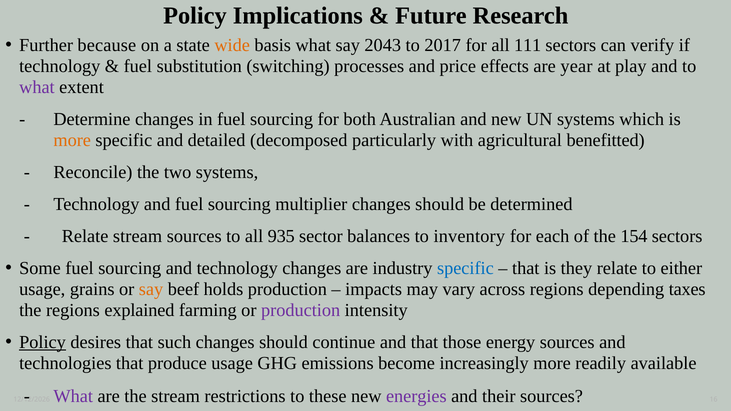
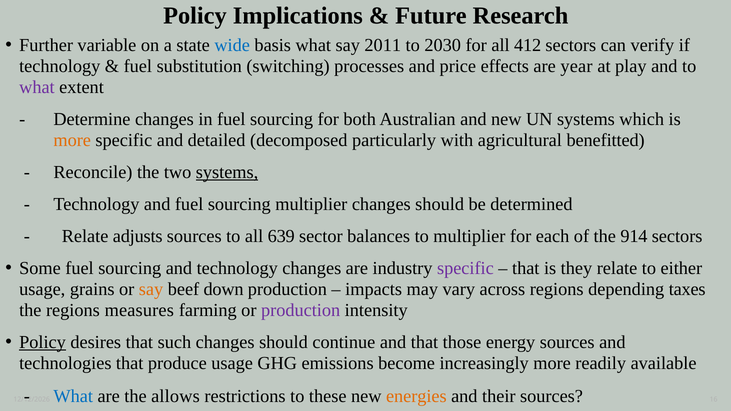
because: because -> variable
wide colour: orange -> blue
2043: 2043 -> 2011
2017: 2017 -> 2030
111: 111 -> 412
systems at (227, 172) underline: none -> present
Relate stream: stream -> adjusts
935: 935 -> 639
to inventory: inventory -> multiplier
154: 154 -> 914
specific at (465, 268) colour: blue -> purple
holds: holds -> down
explained: explained -> measures
What at (73, 397) colour: purple -> blue
the stream: stream -> allows
energies colour: purple -> orange
